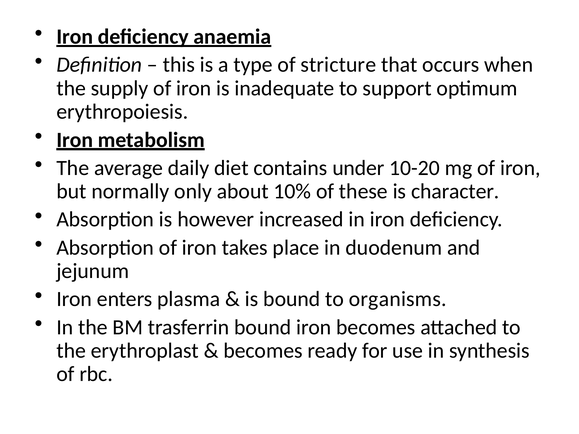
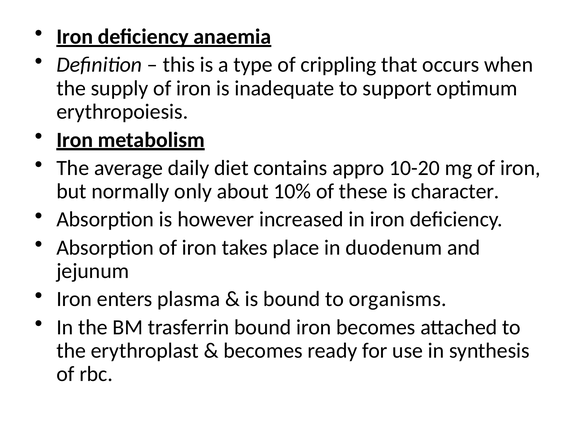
stricture: stricture -> crippling
under: under -> appro
